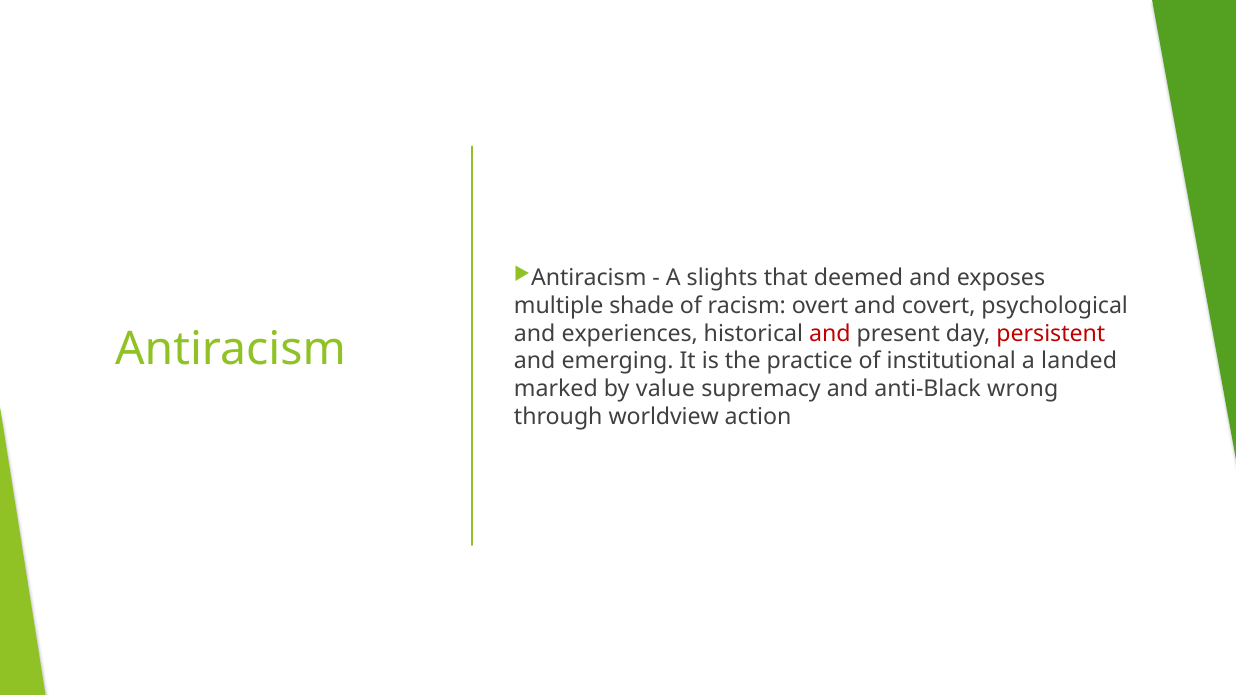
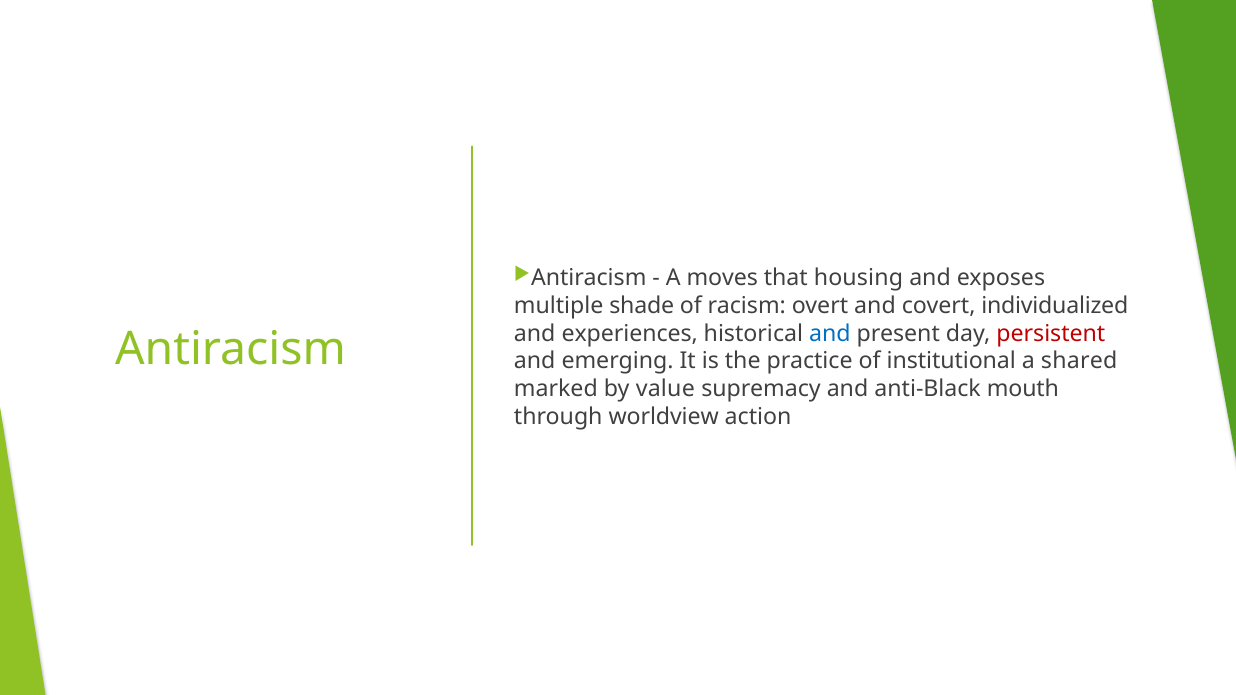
slights: slights -> moves
deemed: deemed -> housing
psychological: psychological -> individualized
and at (830, 334) colour: red -> blue
landed: landed -> shared
wrong: wrong -> mouth
